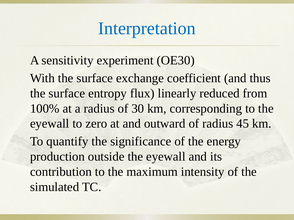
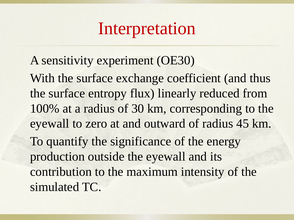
Interpretation colour: blue -> red
